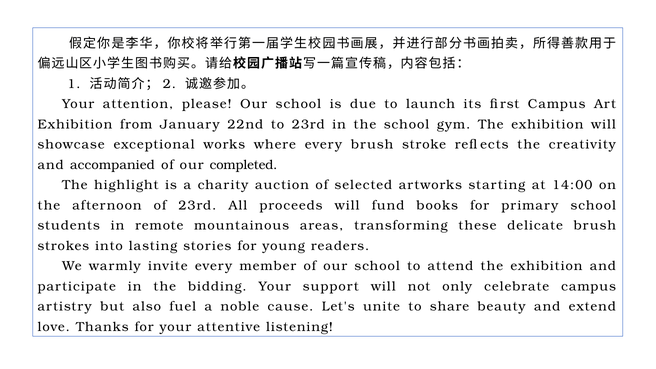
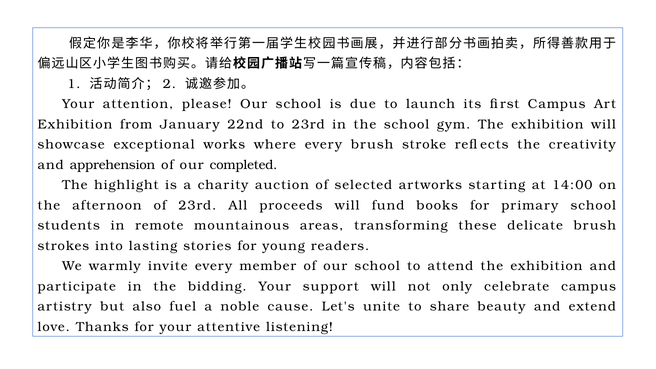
accompanied: accompanied -> apprehension
